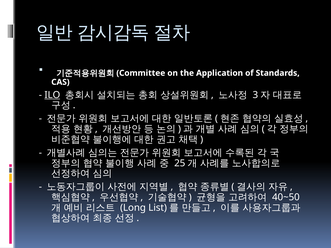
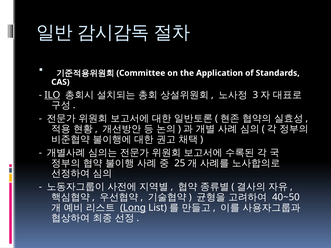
Long underline: none -> present
